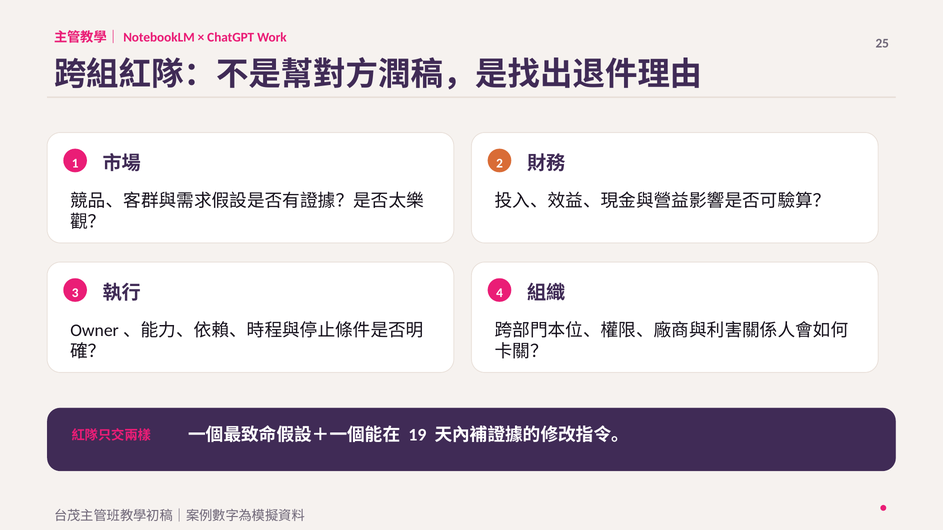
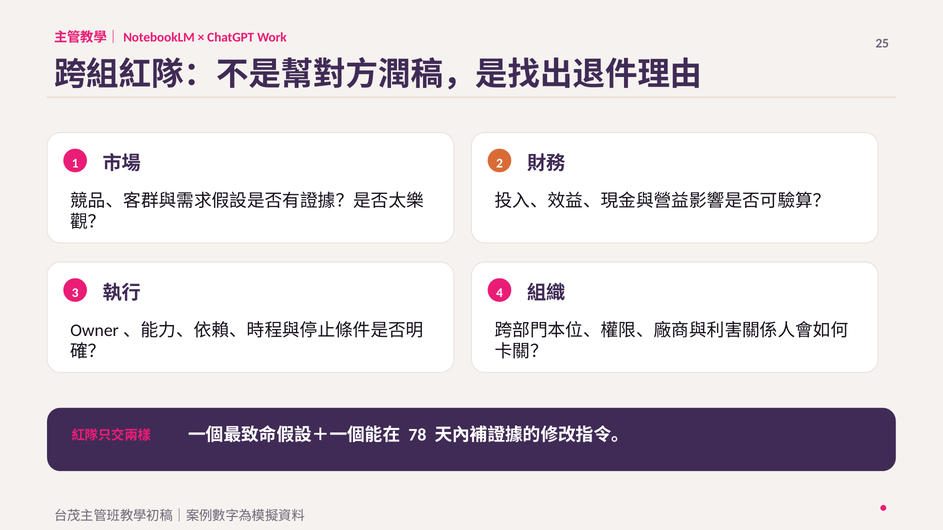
19: 19 -> 78
